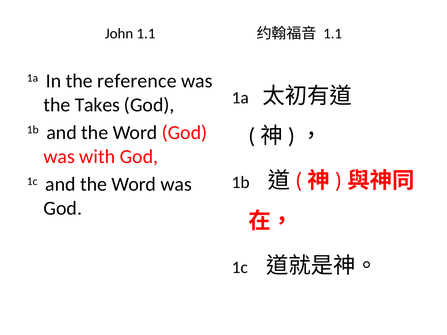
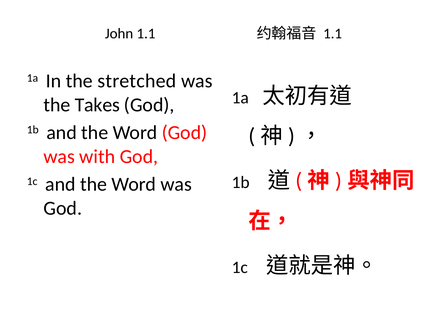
reference: reference -> stretched
